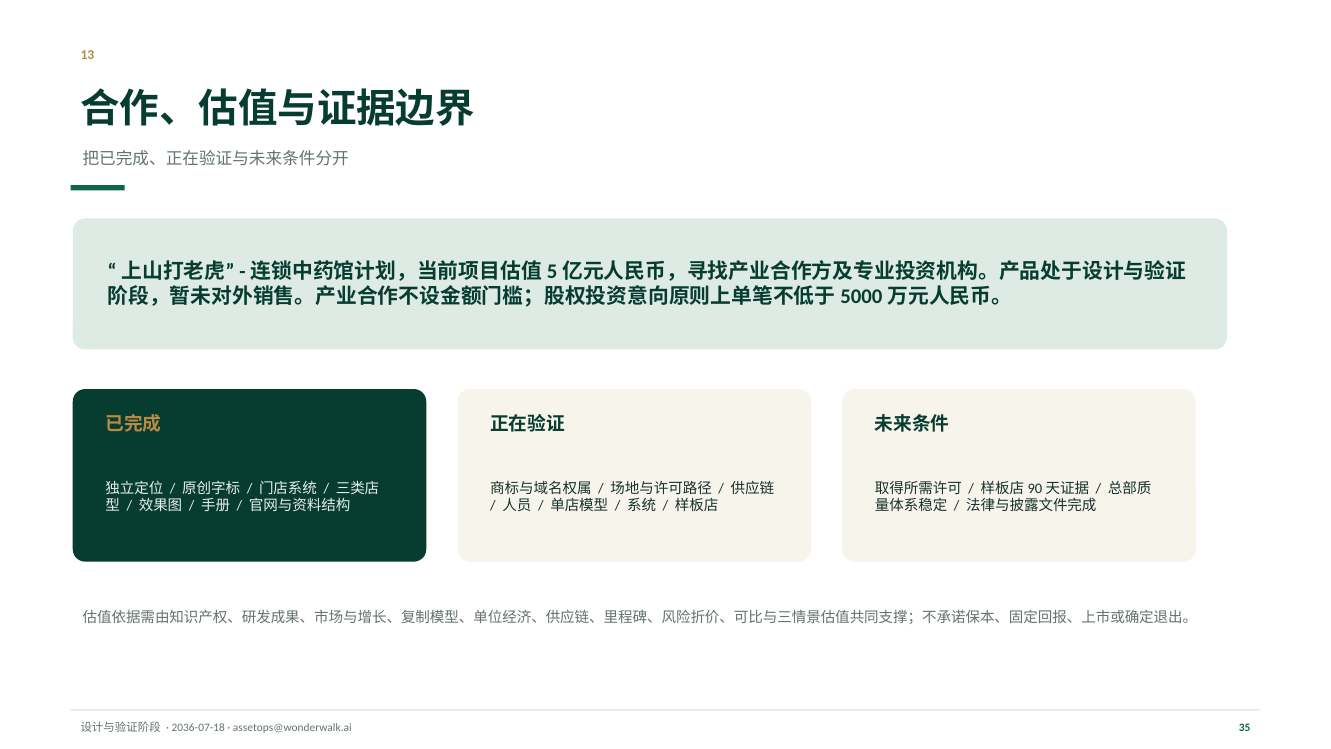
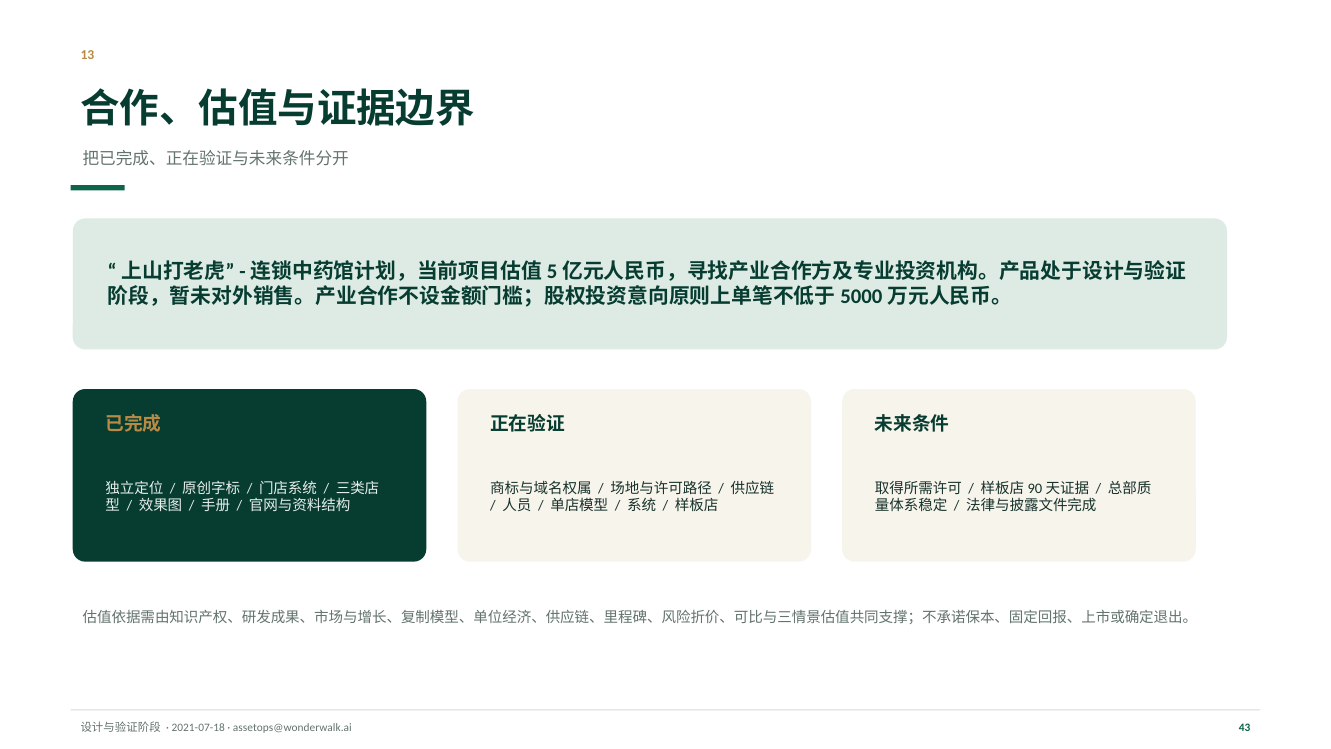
2036-07-18: 2036-07-18 -> 2021-07-18
35: 35 -> 43
